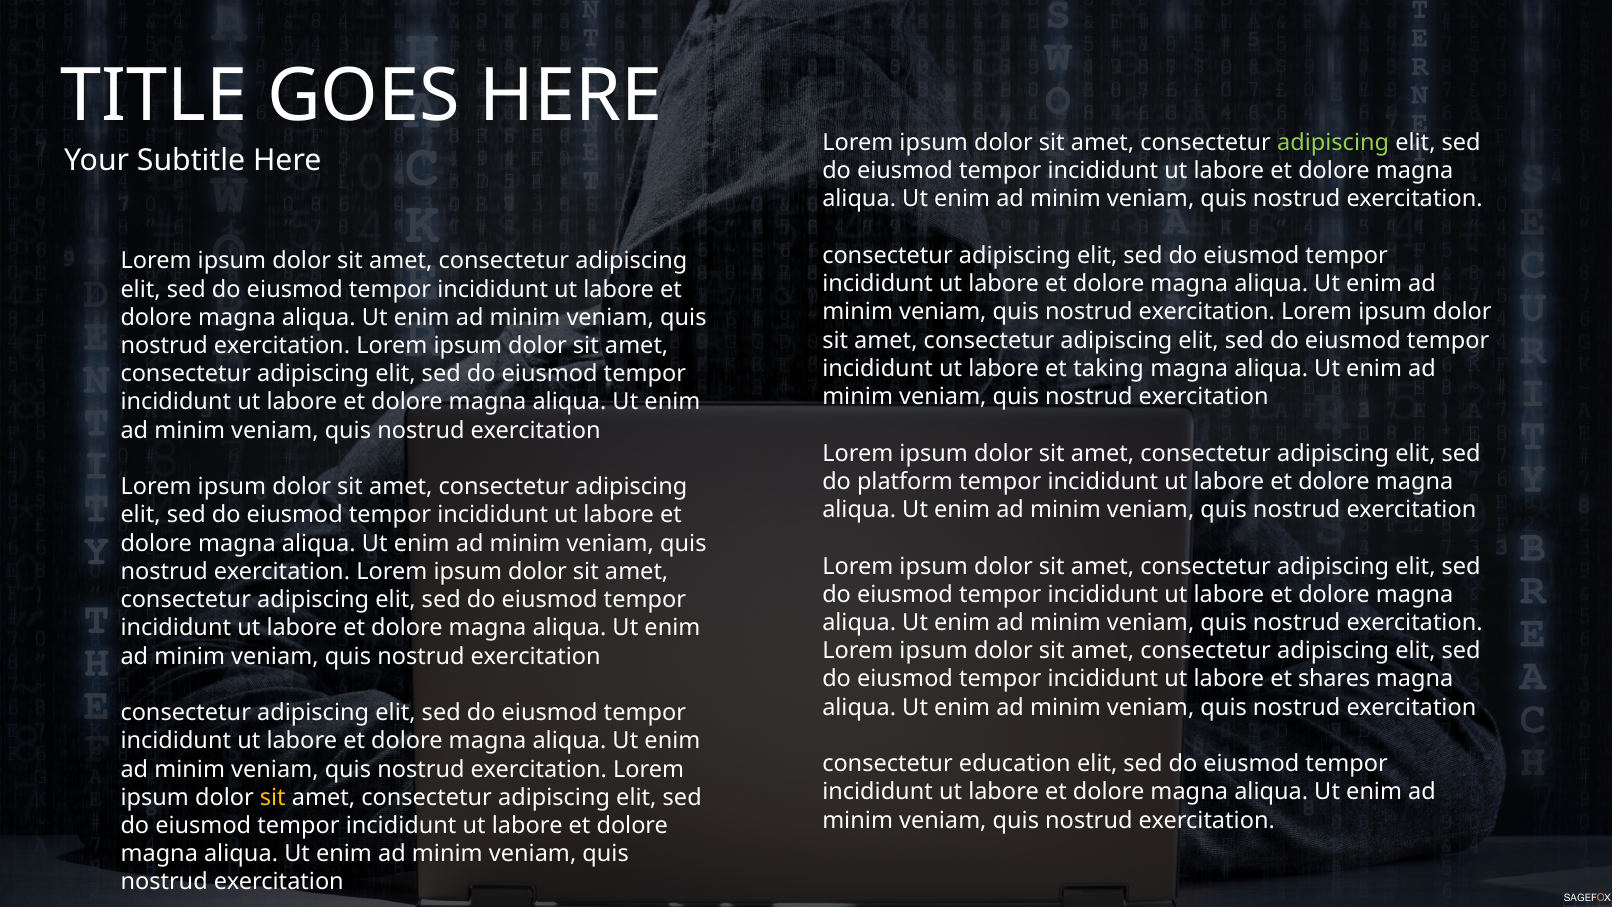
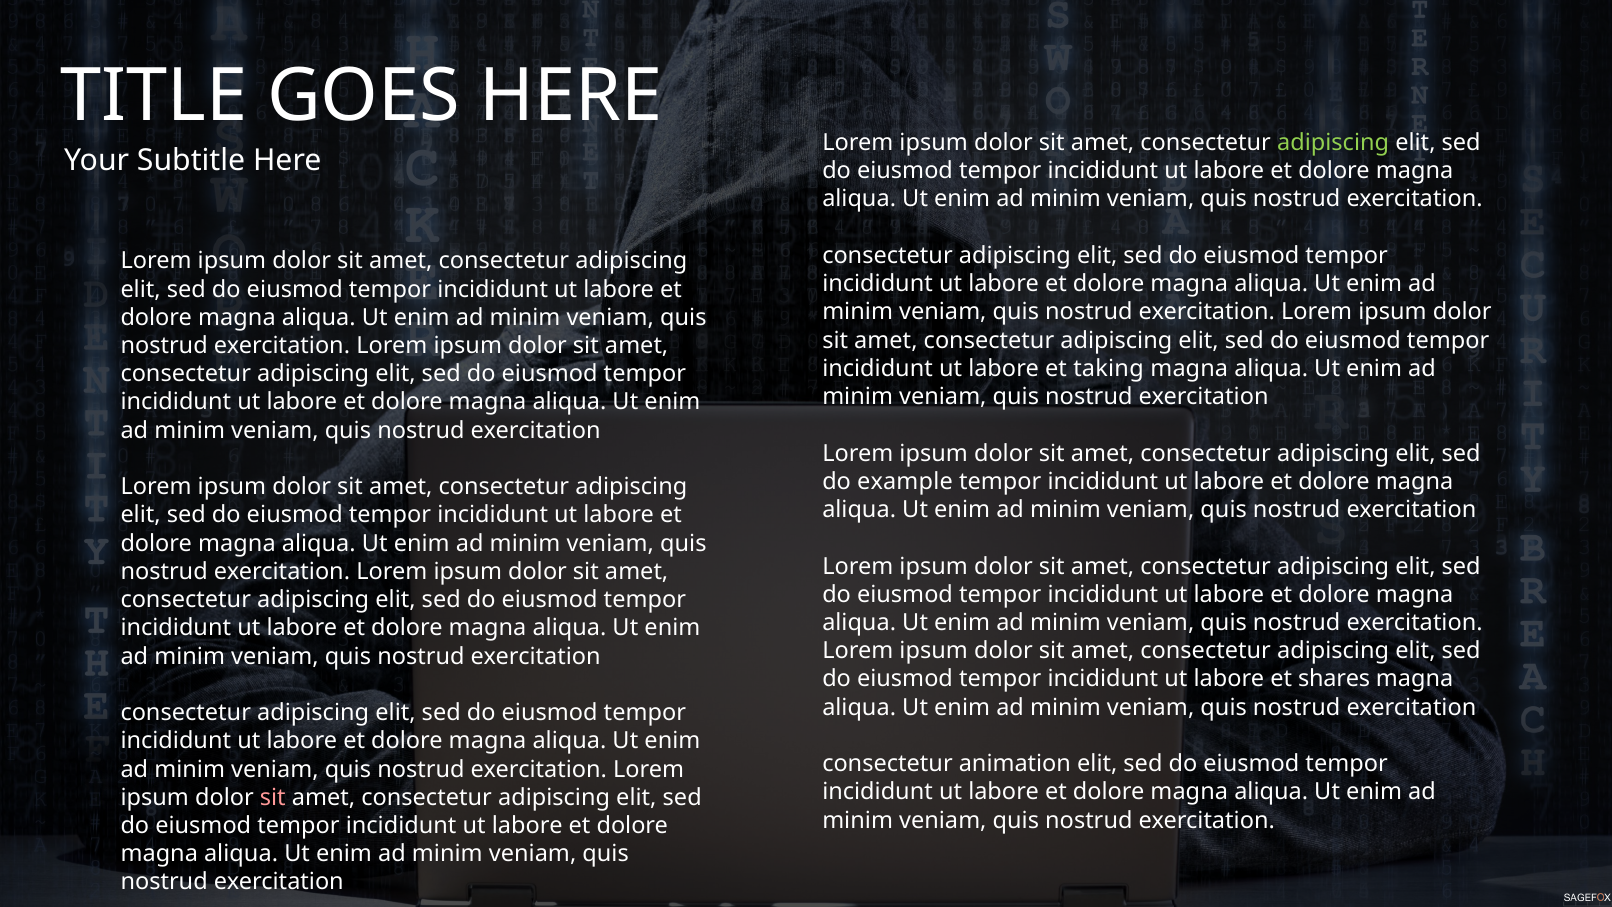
platform: platform -> example
education: education -> animation
sit at (273, 797) colour: yellow -> pink
